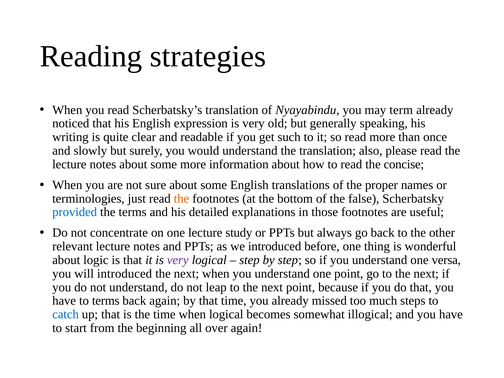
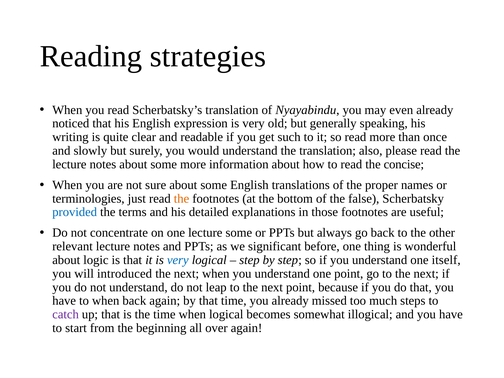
term: term -> even
lecture study: study -> some
we introduced: introduced -> significant
very at (178, 260) colour: purple -> blue
versa: versa -> itself
to terms: terms -> when
catch colour: blue -> purple
